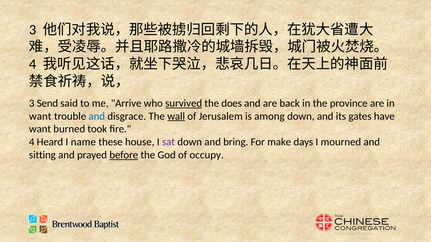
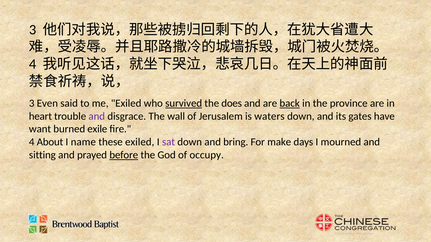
Send: Send -> Even
me Arrive: Arrive -> Exiled
back underline: none -> present
want at (40, 116): want -> heart
and at (97, 116) colour: blue -> purple
wall underline: present -> none
among: among -> waters
took: took -> exile
Heard: Heard -> About
these house: house -> exiled
